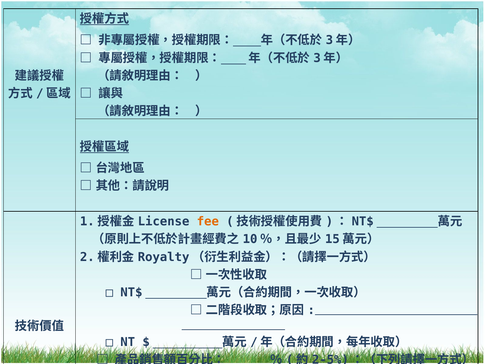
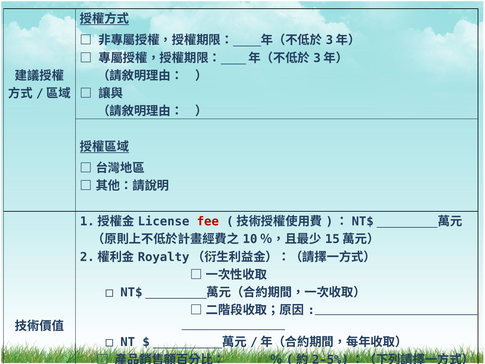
fee colour: orange -> red
